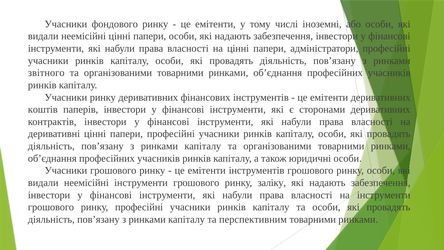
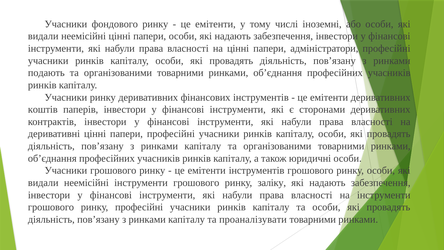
звітного: звітного -> подають
перспективним: перспективним -> проаналізувати
